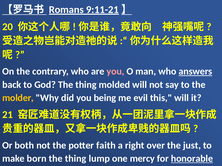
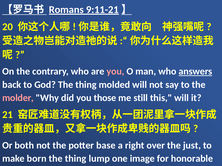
molder colour: yellow -> pink
being: being -> those
evil: evil -> still
faith: faith -> base
mercy: mercy -> image
honorable underline: present -> none
